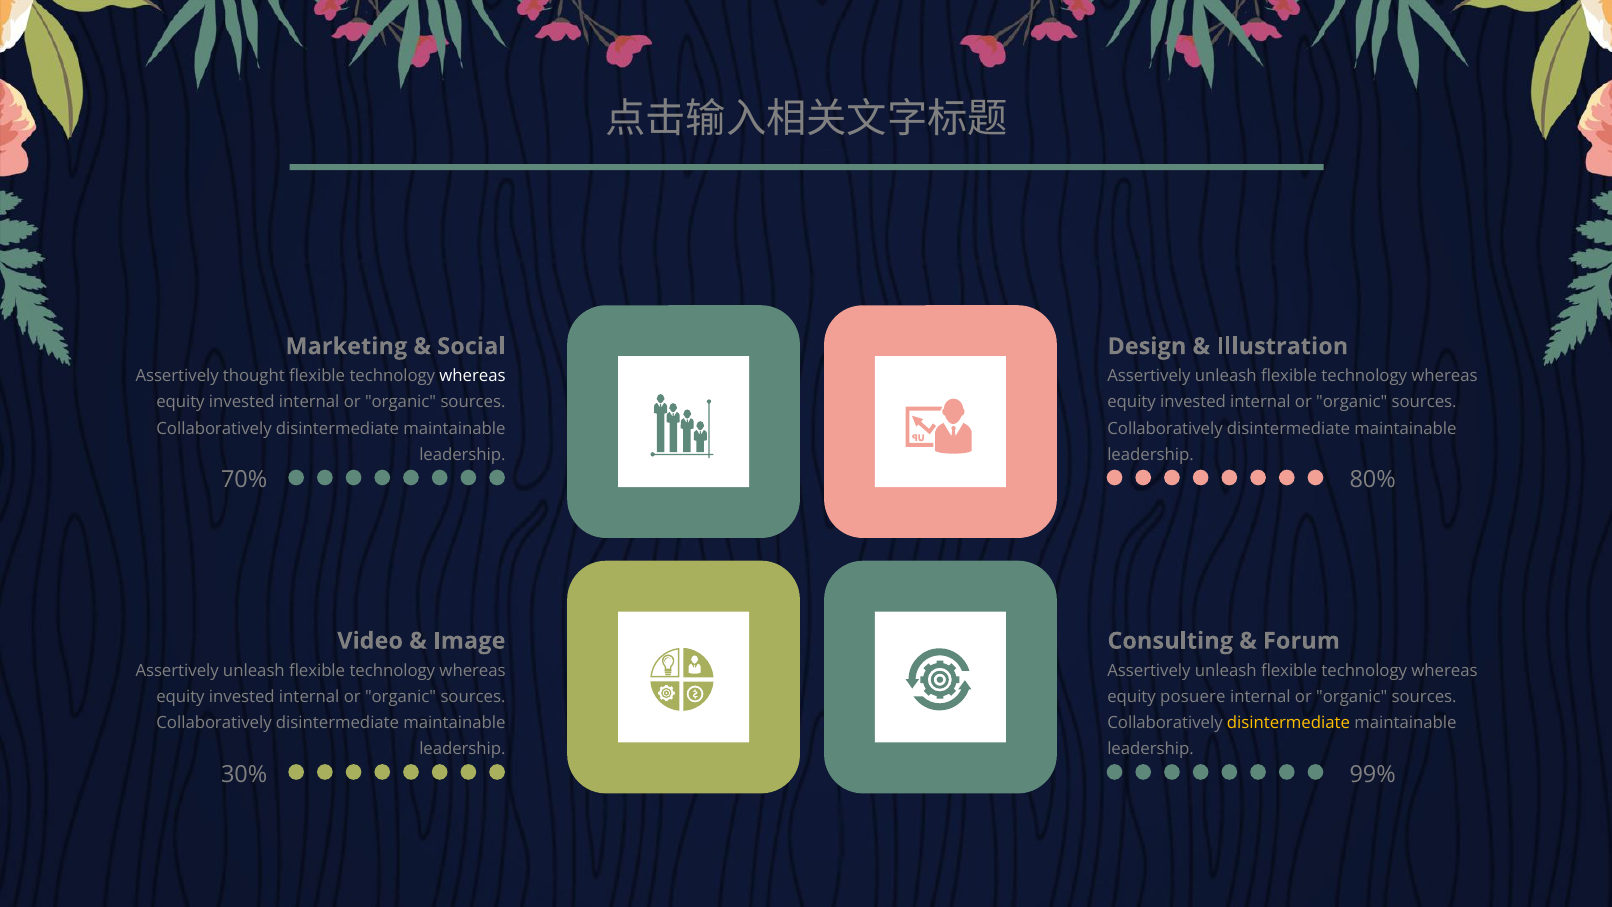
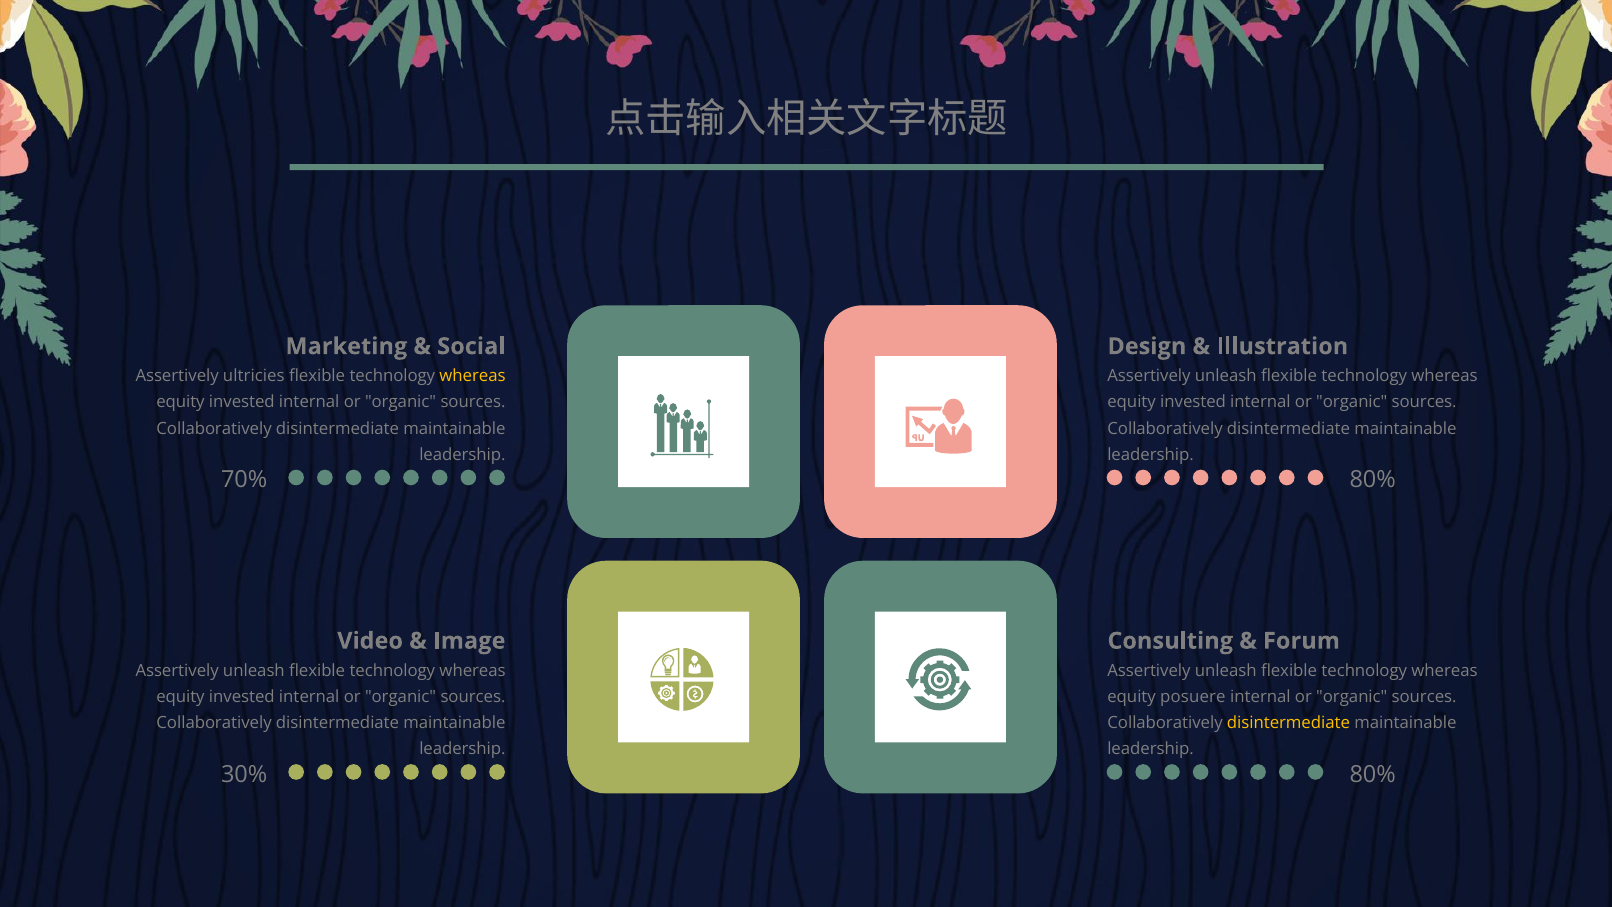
thought: thought -> ultricies
whereas at (473, 376) colour: white -> yellow
99% at (1373, 774): 99% -> 80%
